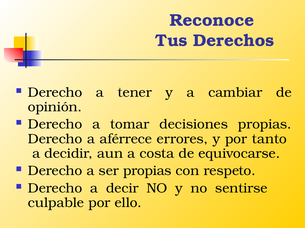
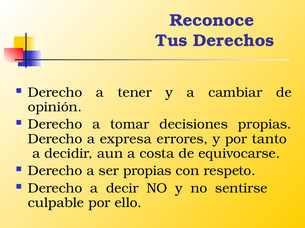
aférrece: aférrece -> expresa
